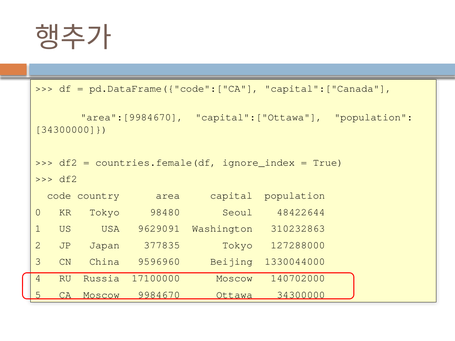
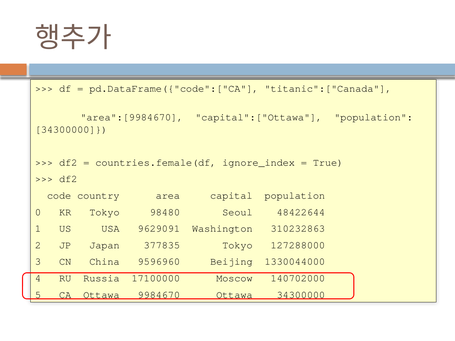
capital":["Canada: capital":["Canada -> titanic":["Canada
CA Moscow: Moscow -> Ottawa
